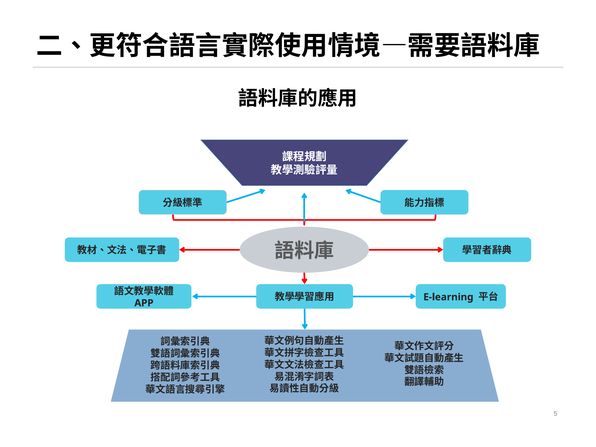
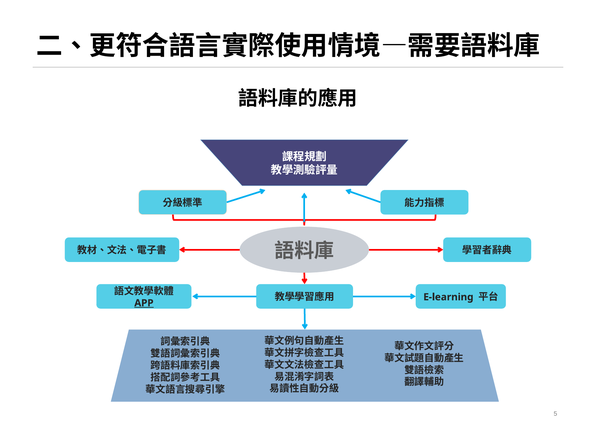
APP underline: none -> present
